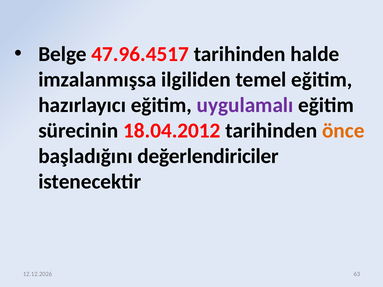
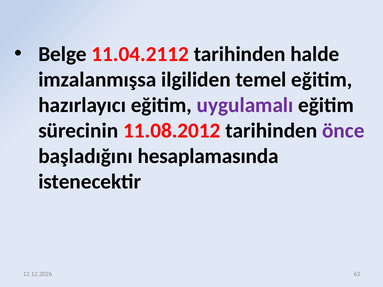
47.96.4517: 47.96.4517 -> 11.04.2112
18.04.2012: 18.04.2012 -> 11.08.2012
önce colour: orange -> purple
değerlendiriciler: değerlendiriciler -> hesaplamasında
